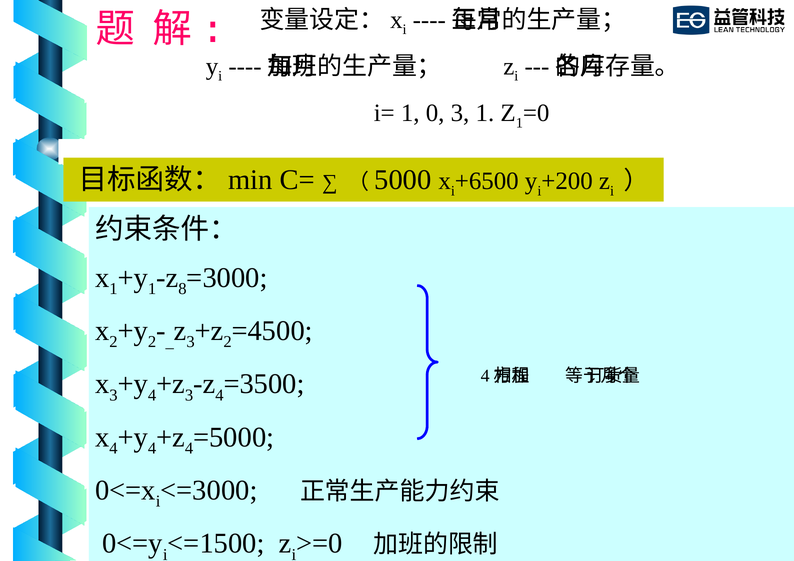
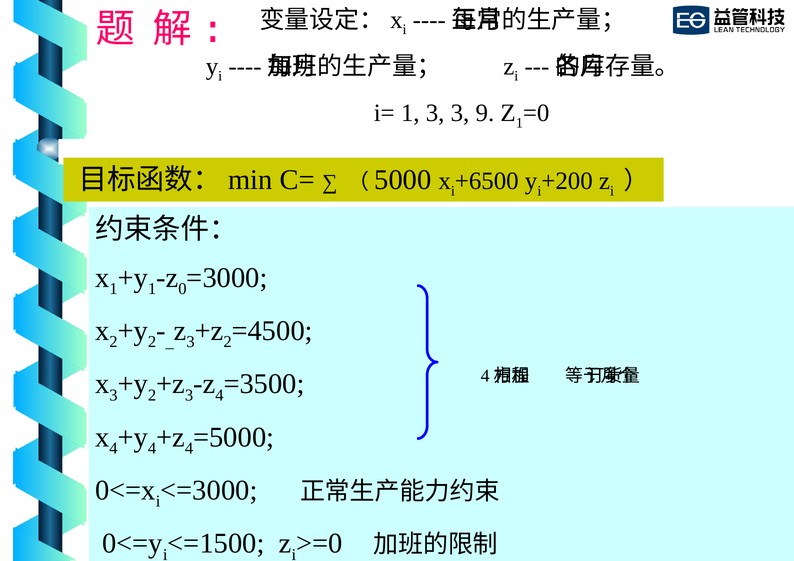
1 0: 0 -> 3
3 1: 1 -> 9
8: 8 -> 0
4 at (152, 395): 4 -> 2
